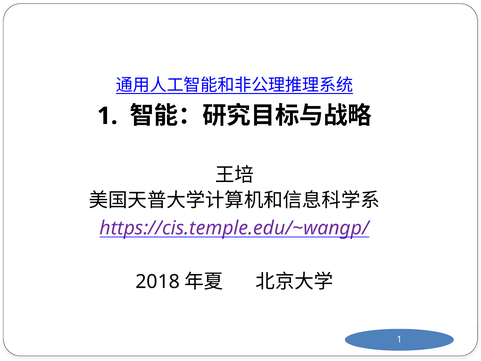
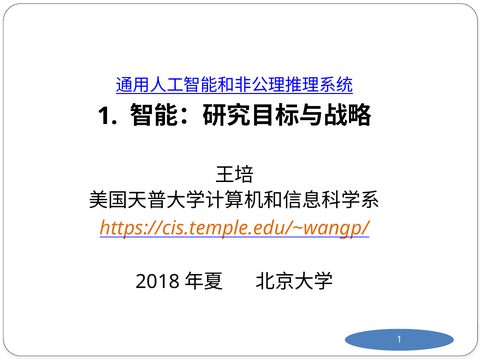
https://cis.temple.edu/~wangp/ colour: purple -> orange
